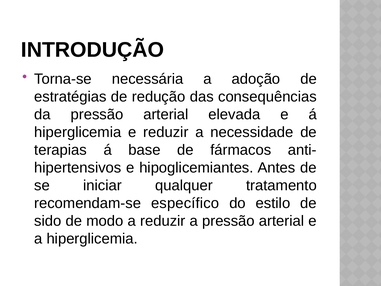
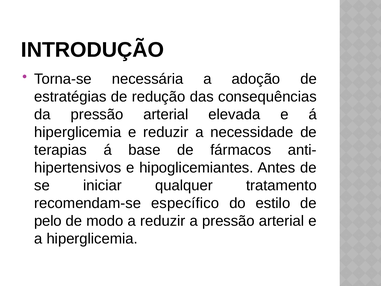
sido: sido -> pelo
